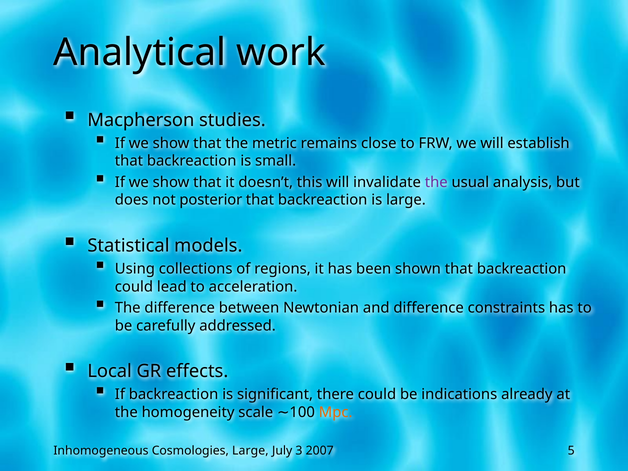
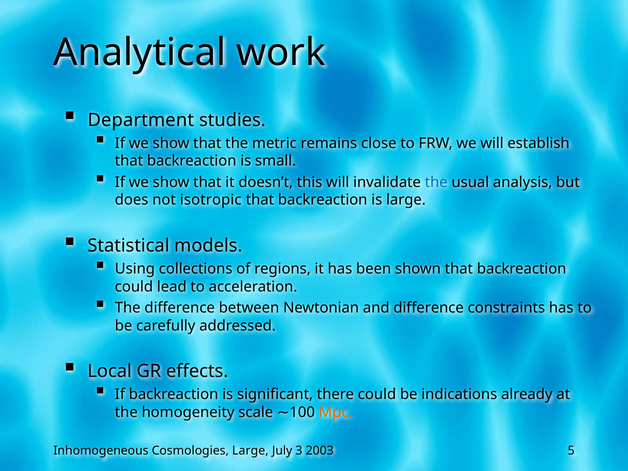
Macpherson: Macpherson -> Department
the at (436, 182) colour: purple -> blue
posterior: posterior -> isotropic
2007: 2007 -> 2003
